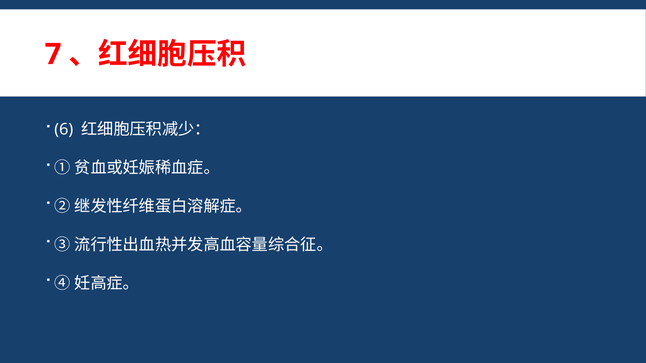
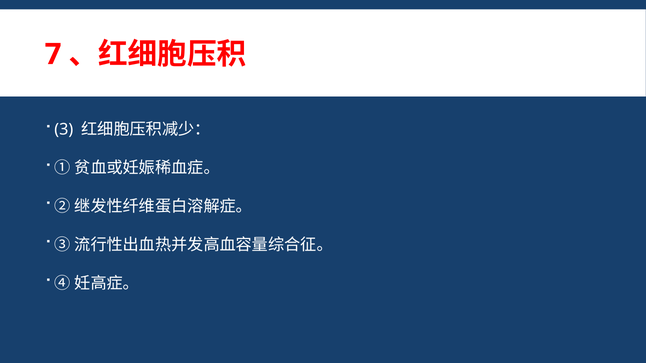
6: 6 -> 3
